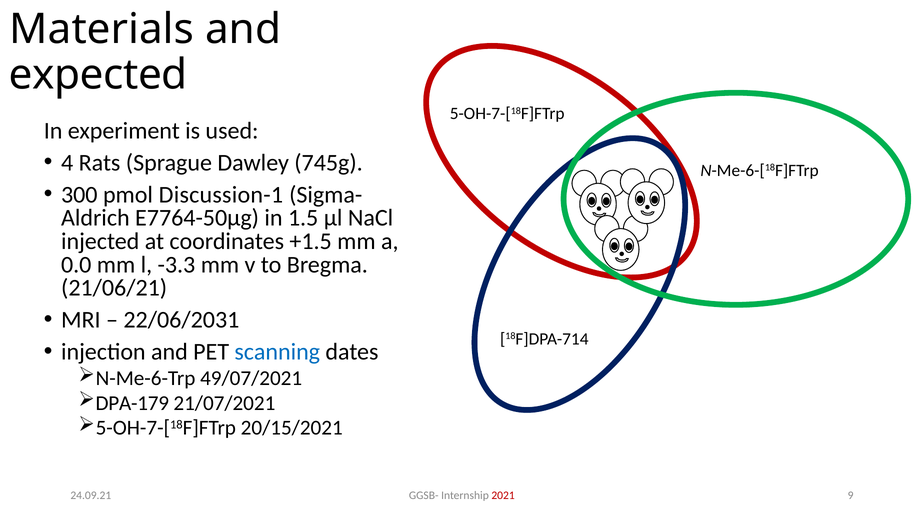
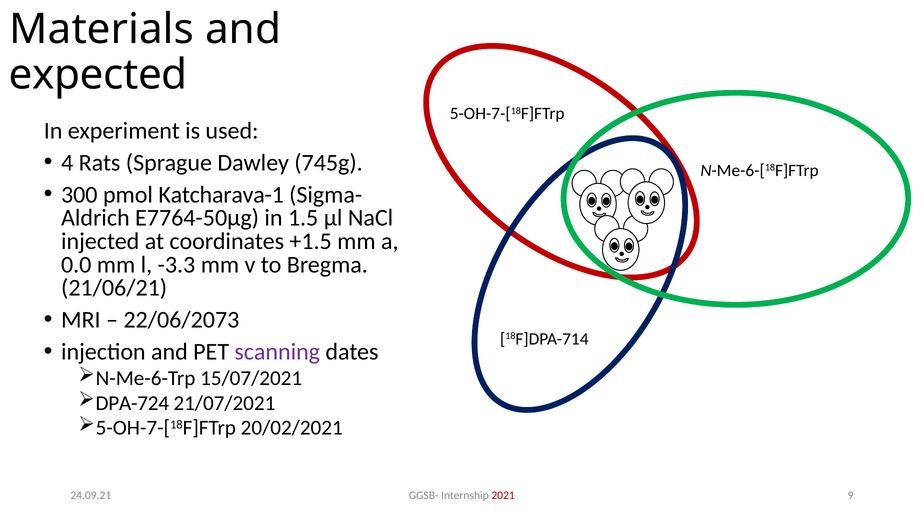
Discussion-1: Discussion-1 -> Katcharava-1
22/06/2031: 22/06/2031 -> 22/06/2073
scanning colour: blue -> purple
49/07/2021: 49/07/2021 -> 15/07/2021
DPA-179: DPA-179 -> DPA-724
20/15/2021: 20/15/2021 -> 20/02/2021
